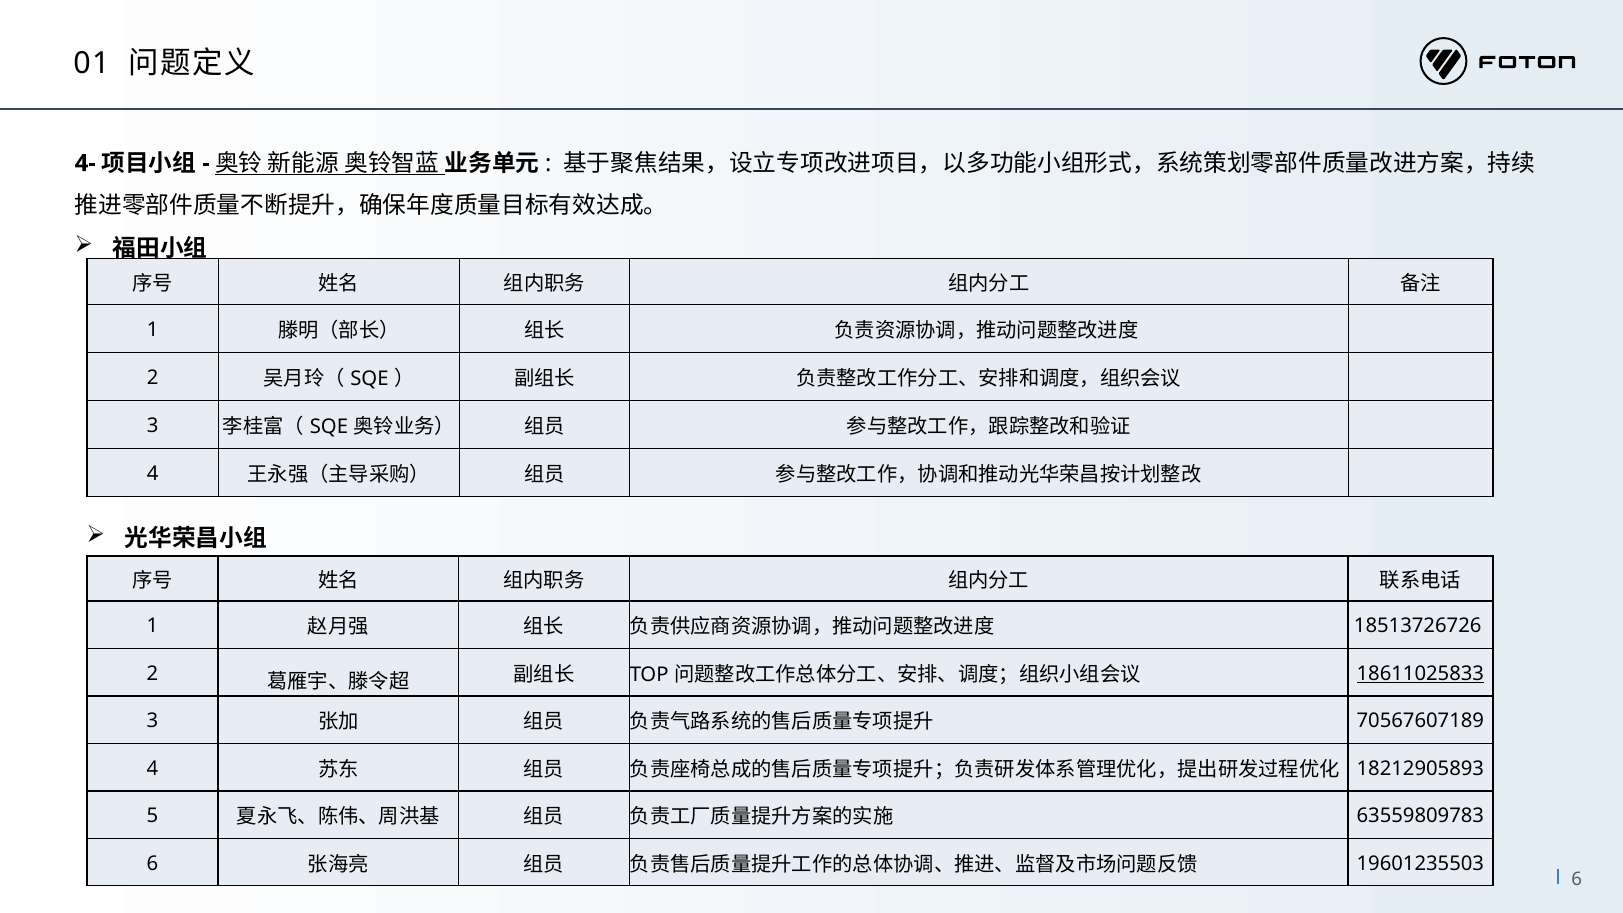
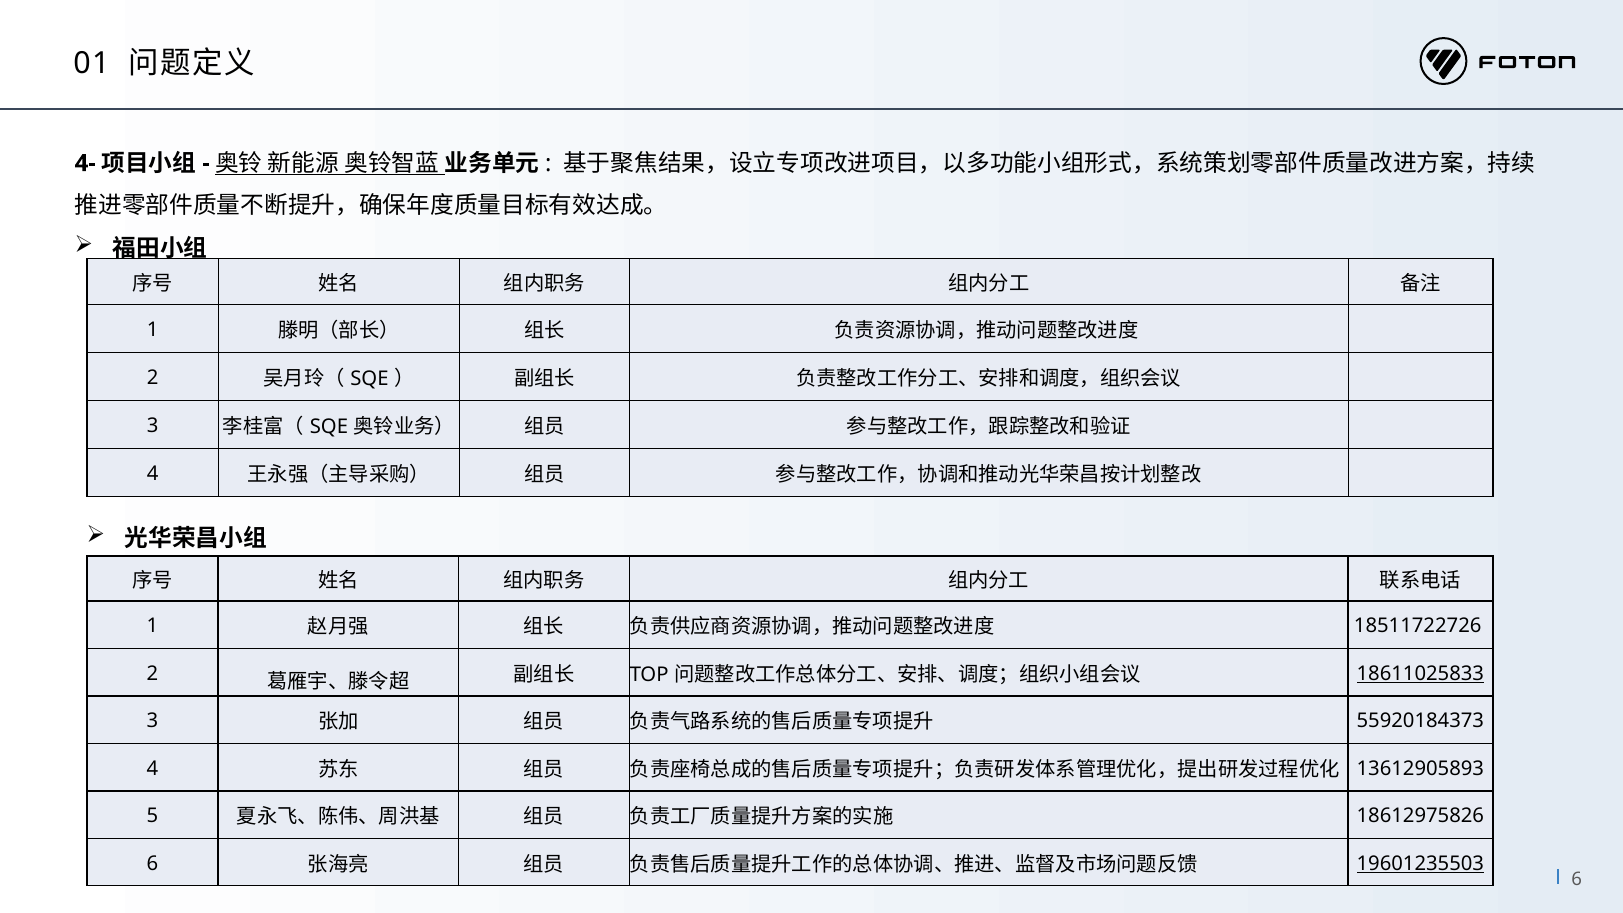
18513726726: 18513726726 -> 18511722726
70567607189: 70567607189 -> 55920184373
18212905893: 18212905893 -> 13612905893
63559809783: 63559809783 -> 18612975826
19601235503 underline: none -> present
